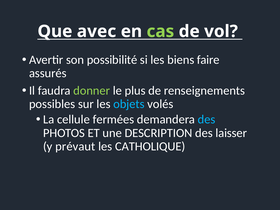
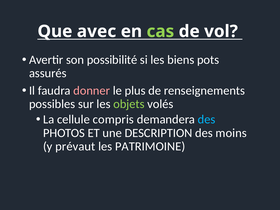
faire: faire -> pots
donner colour: light green -> pink
objets colour: light blue -> light green
fermées: fermées -> compris
laisser: laisser -> moins
CATHOLIQUE: CATHOLIQUE -> PATRIMOINE
